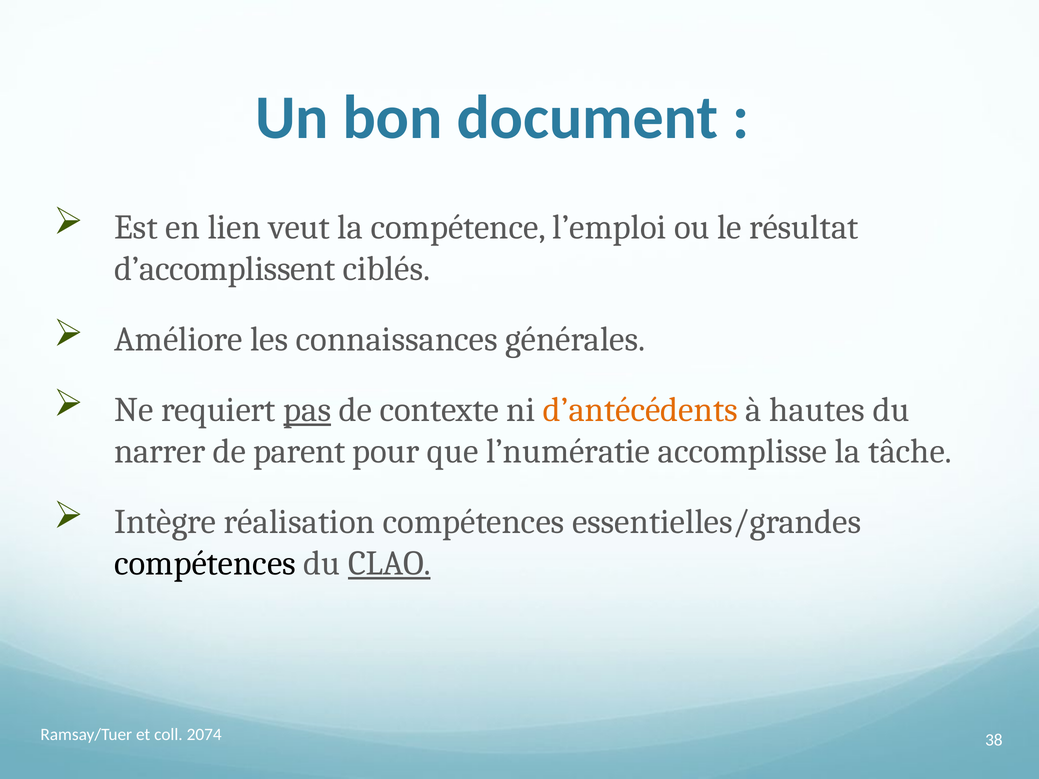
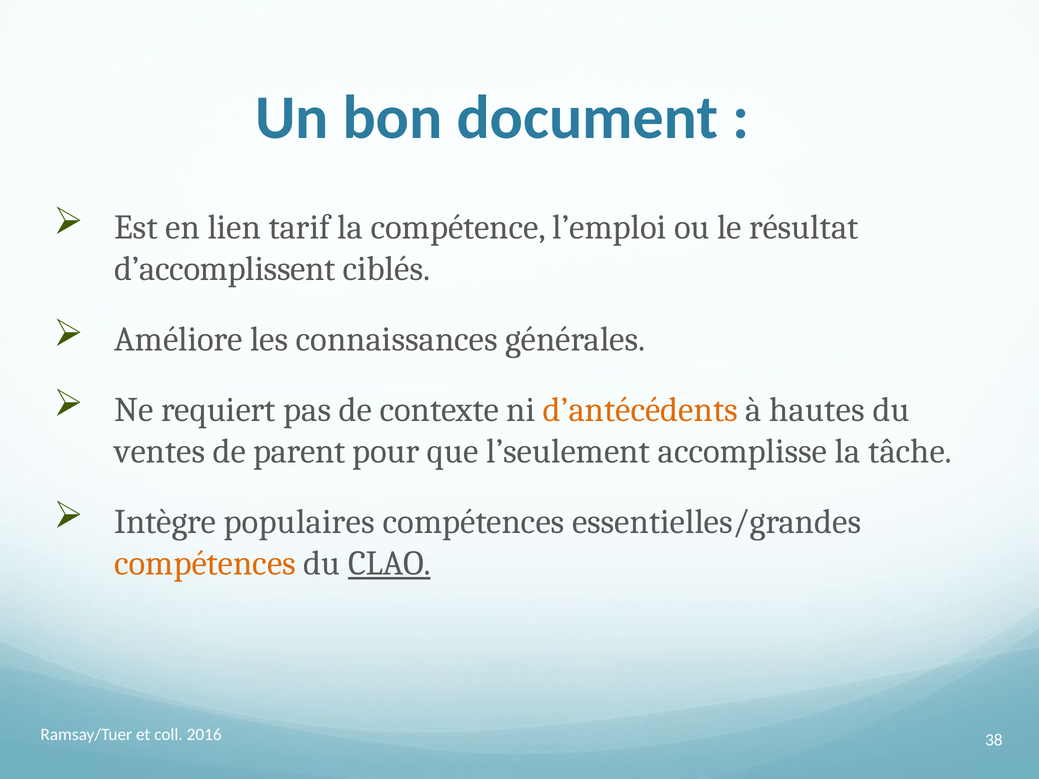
veut: veut -> tarif
pas underline: present -> none
narrer: narrer -> ventes
l’numératie: l’numératie -> l’seulement
réalisation: réalisation -> populaires
compétences at (205, 564) colour: black -> orange
2074: 2074 -> 2016
